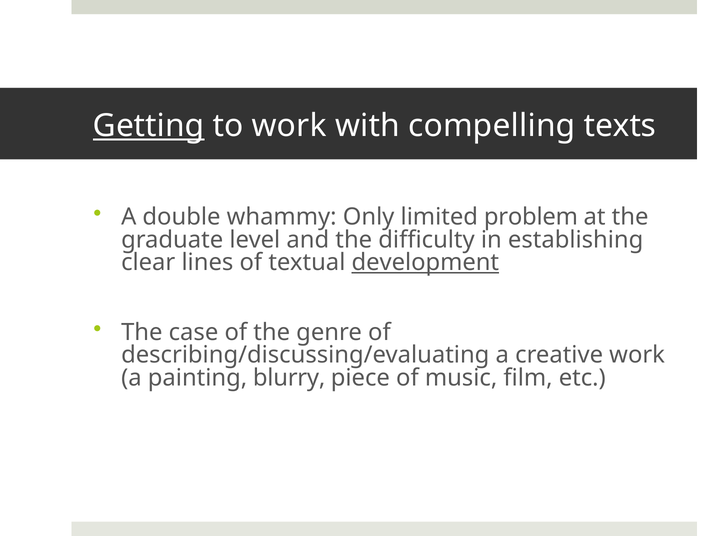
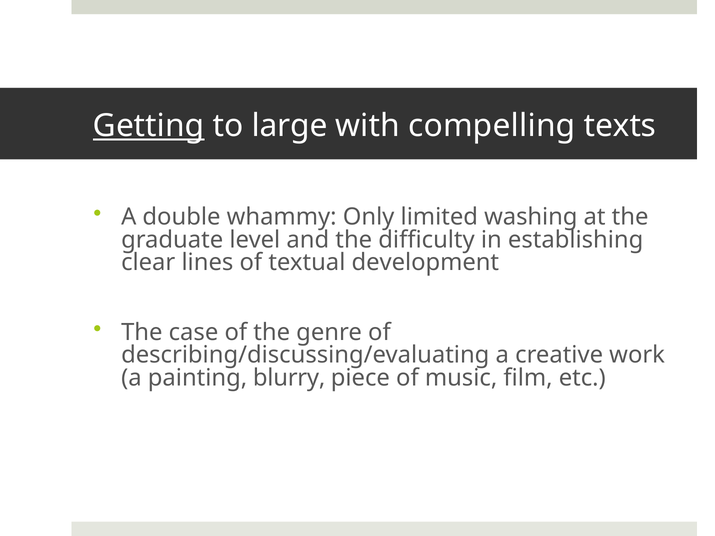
to work: work -> large
problem: problem -> washing
development underline: present -> none
